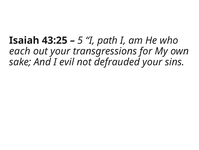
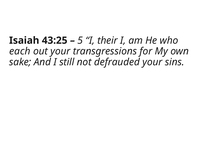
path: path -> their
evil: evil -> still
